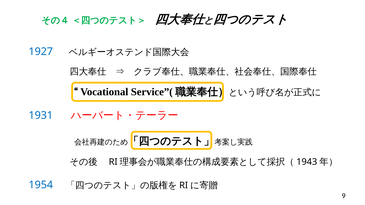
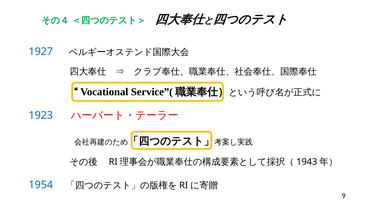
1931: 1931 -> 1923
